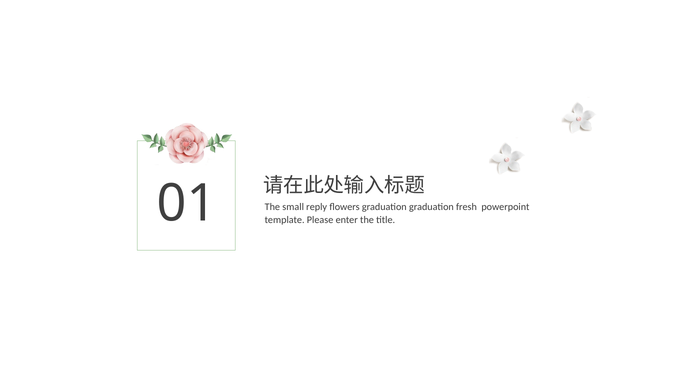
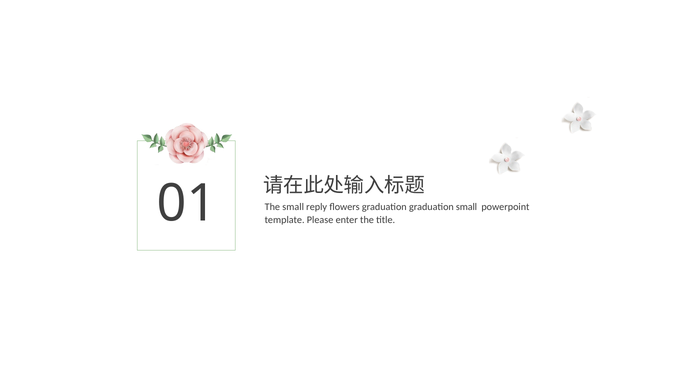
graduation fresh: fresh -> small
